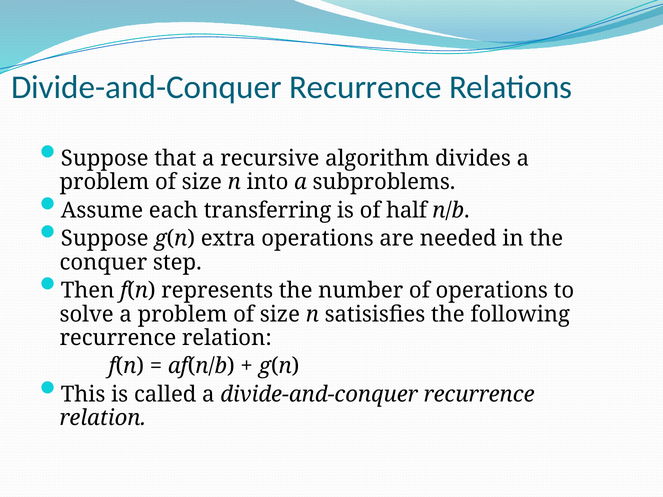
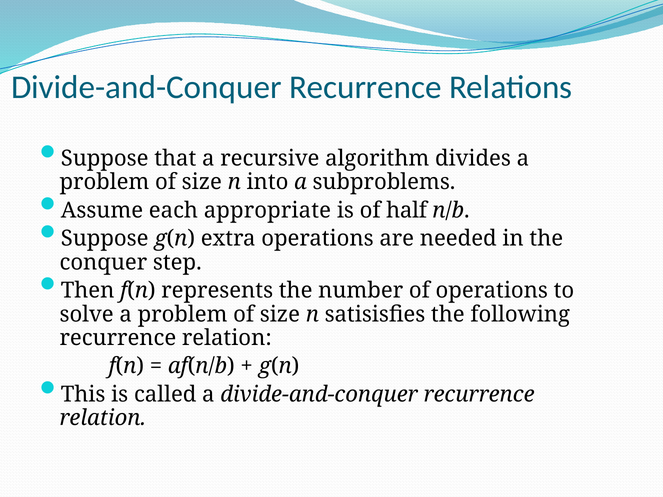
transferring: transferring -> appropriate
